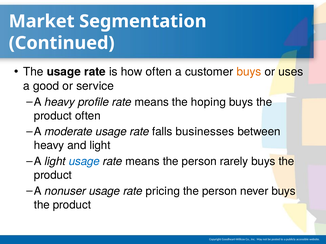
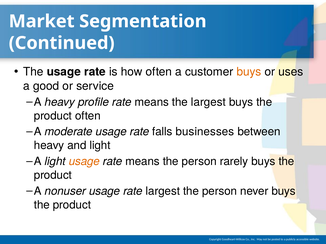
the hoping: hoping -> largest
usage at (84, 162) colour: blue -> orange
rate pricing: pricing -> largest
